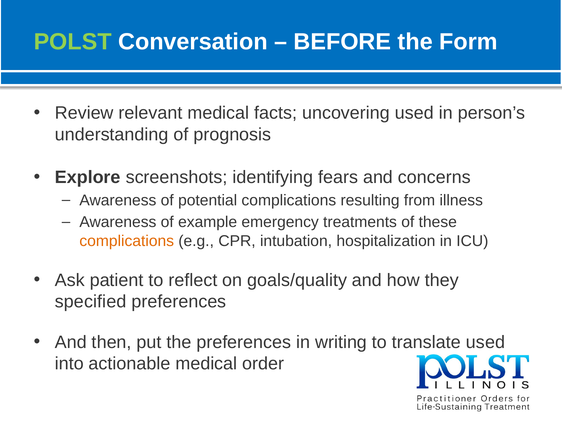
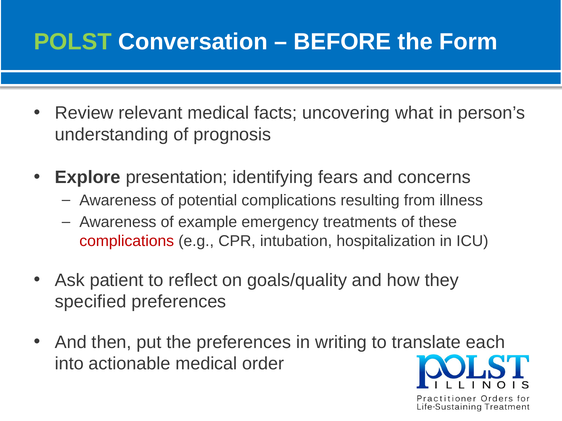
uncovering used: used -> what
screenshots: screenshots -> presentation
complications at (127, 241) colour: orange -> red
translate used: used -> each
